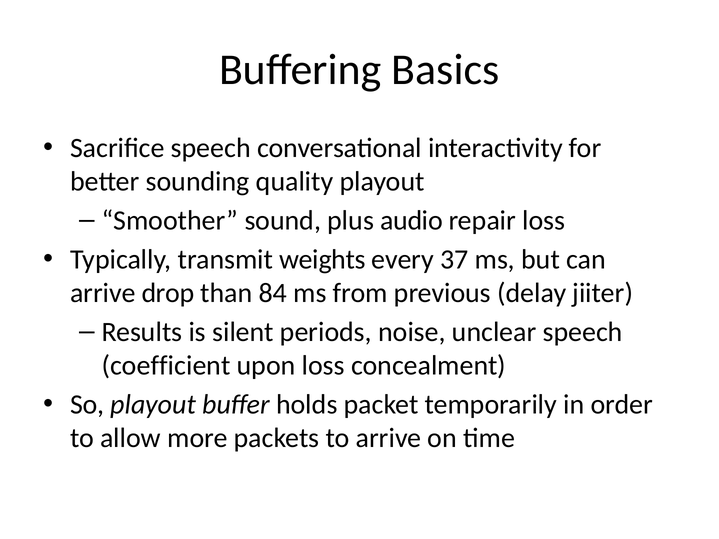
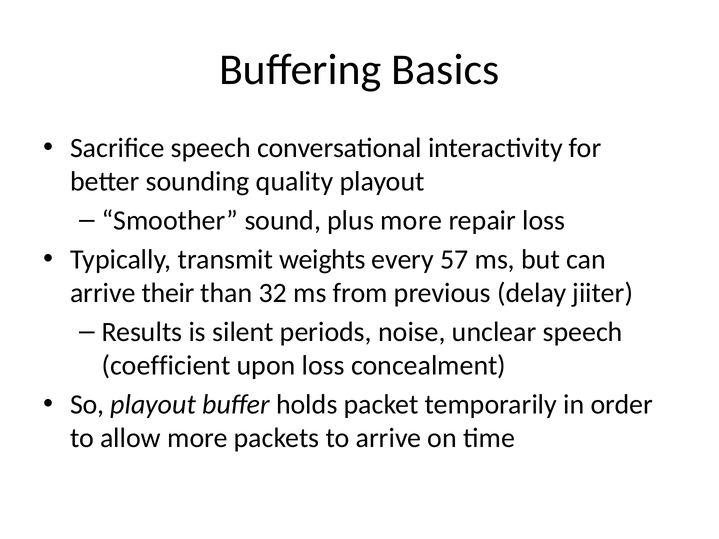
plus audio: audio -> more
37: 37 -> 57
drop: drop -> their
84: 84 -> 32
